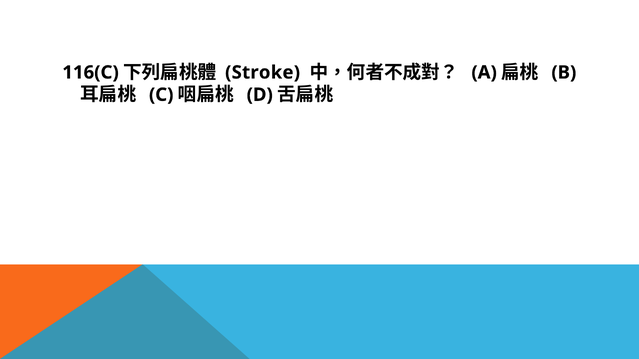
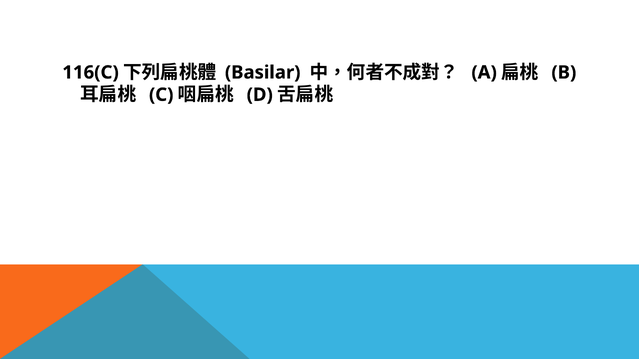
Stroke: Stroke -> Basilar
